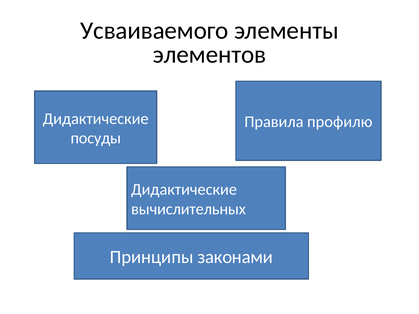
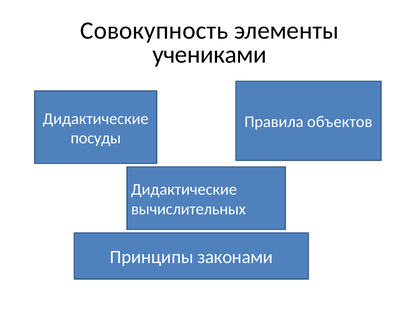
Усваиваемого: Усваиваемого -> Совокупность
элементов: элементов -> учениками
профилю: профилю -> объектов
